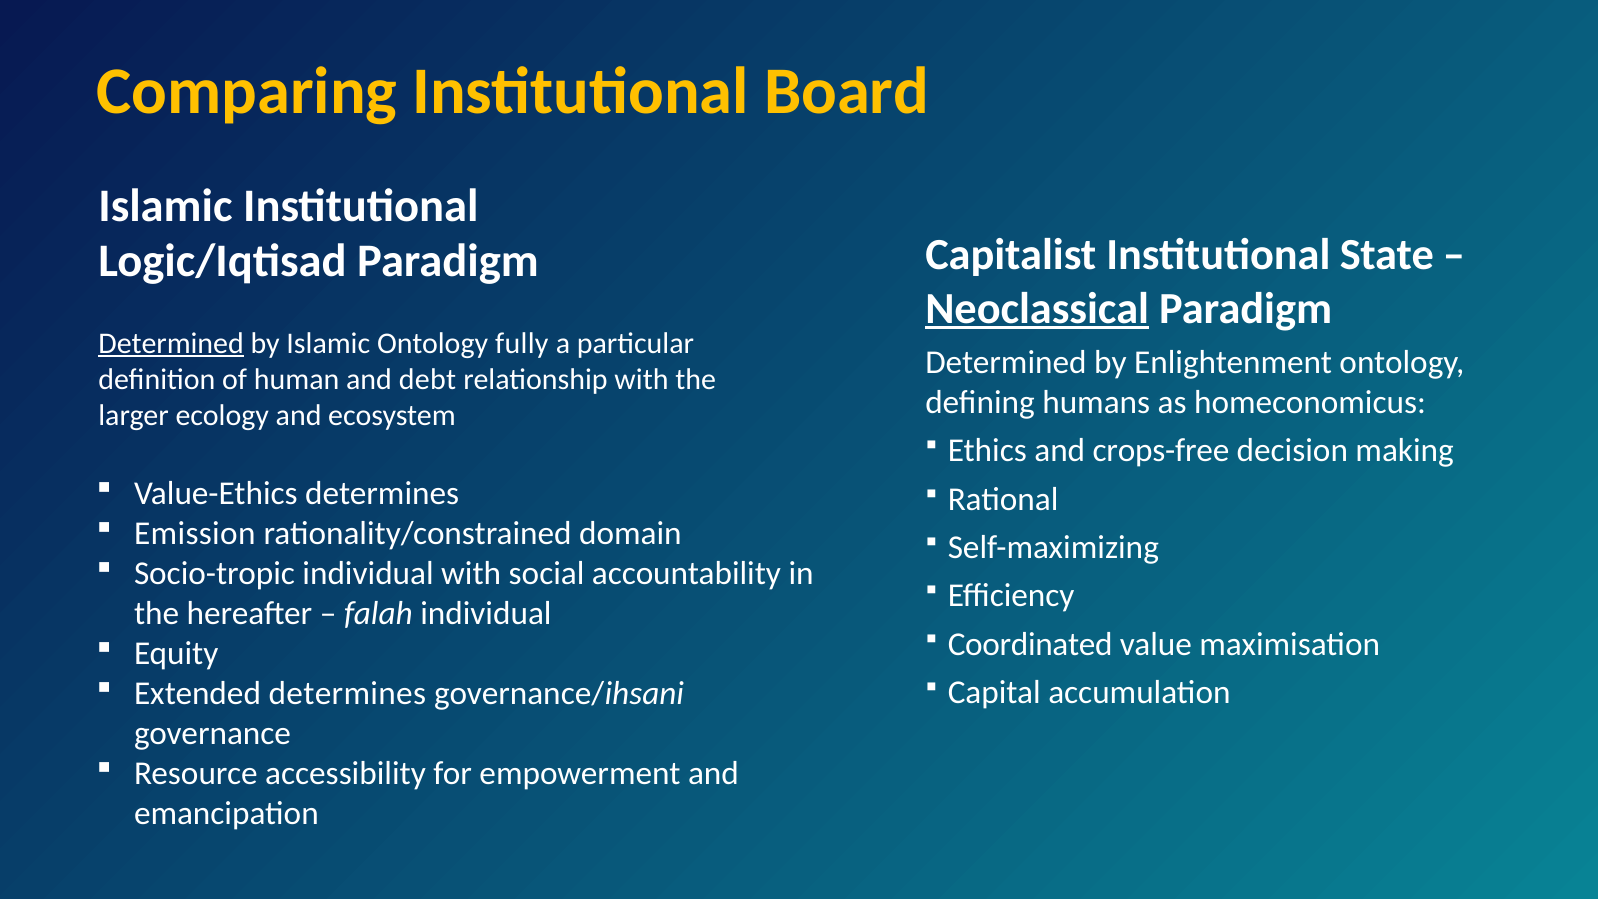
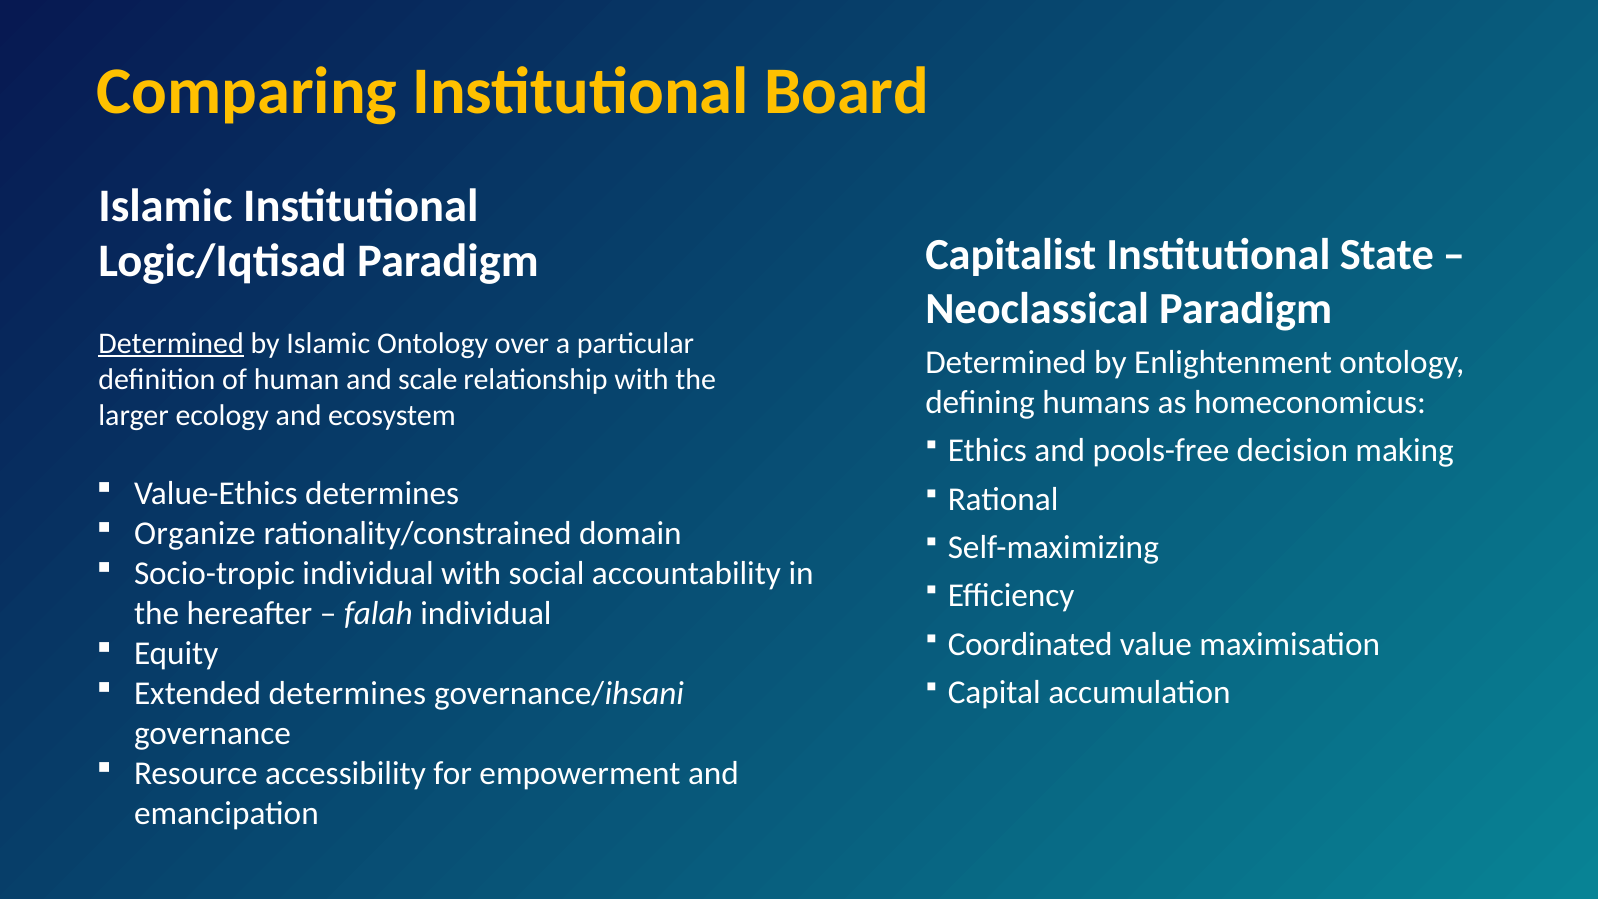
Neoclassical underline: present -> none
fully: fully -> over
debt: debt -> scale
crops-free: crops-free -> pools-free
Emission: Emission -> Organize
